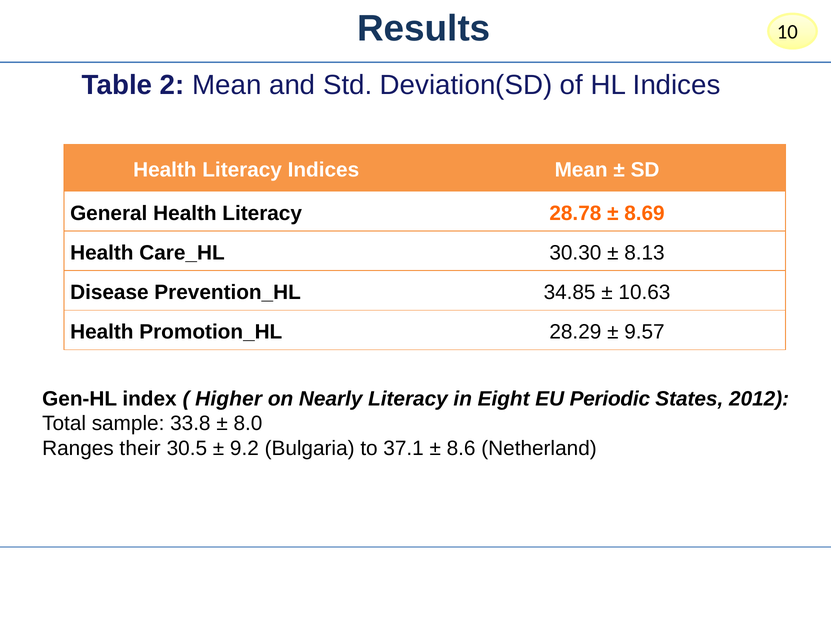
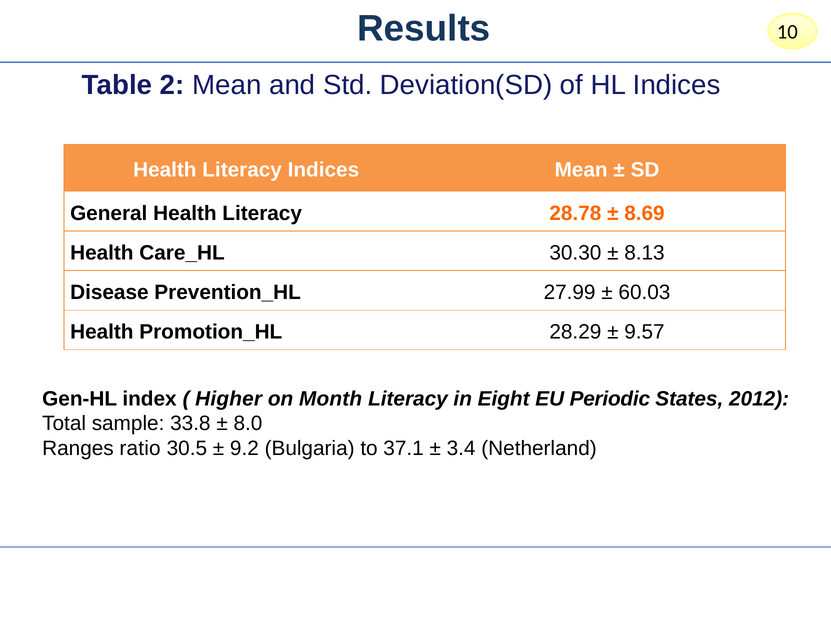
34.85: 34.85 -> 27.99
10.63: 10.63 -> 60.03
Nearly: Nearly -> Month
their: their -> ratio
8.6: 8.6 -> 3.4
